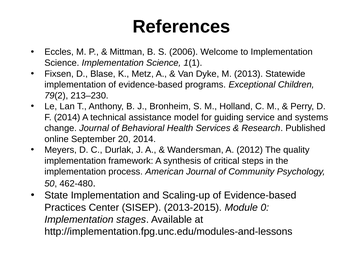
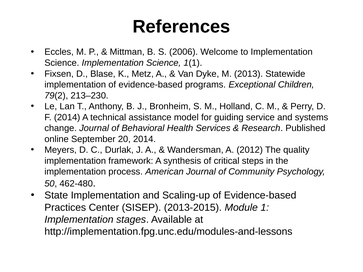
0: 0 -> 1
